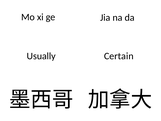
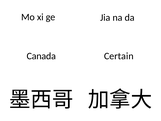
Usually: Usually -> Canada
